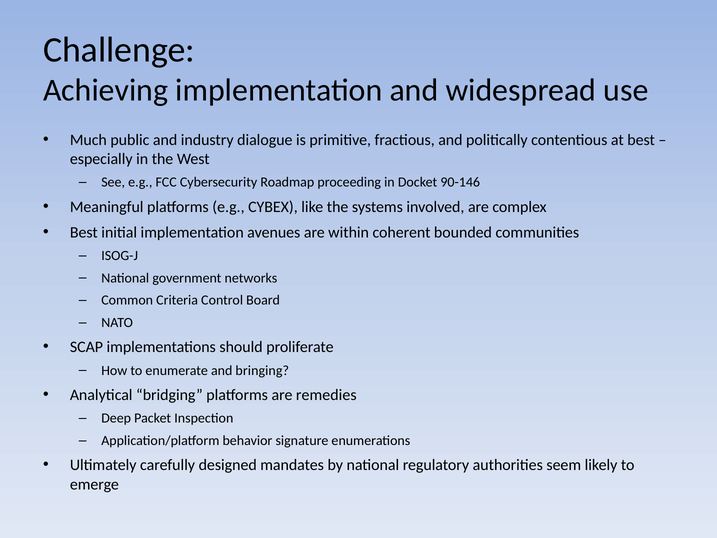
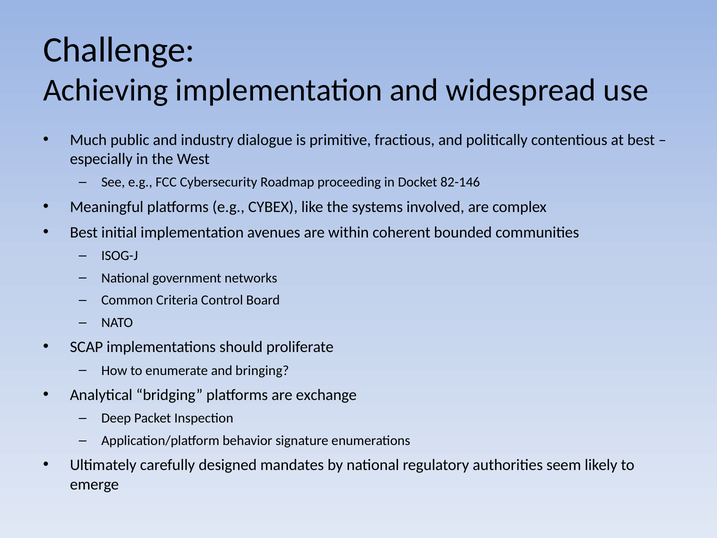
90-146: 90-146 -> 82-146
remedies: remedies -> exchange
